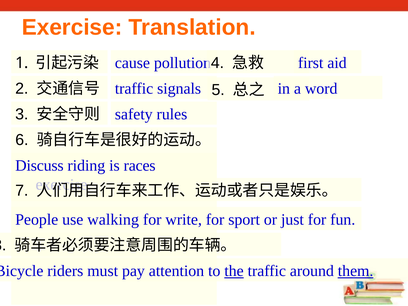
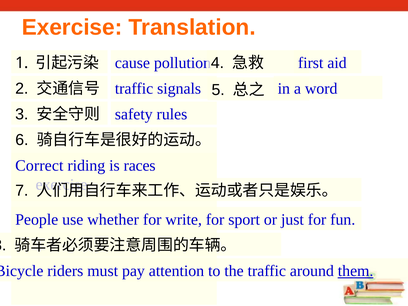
Discuss: Discuss -> Correct
walking: walking -> whether
the underline: present -> none
